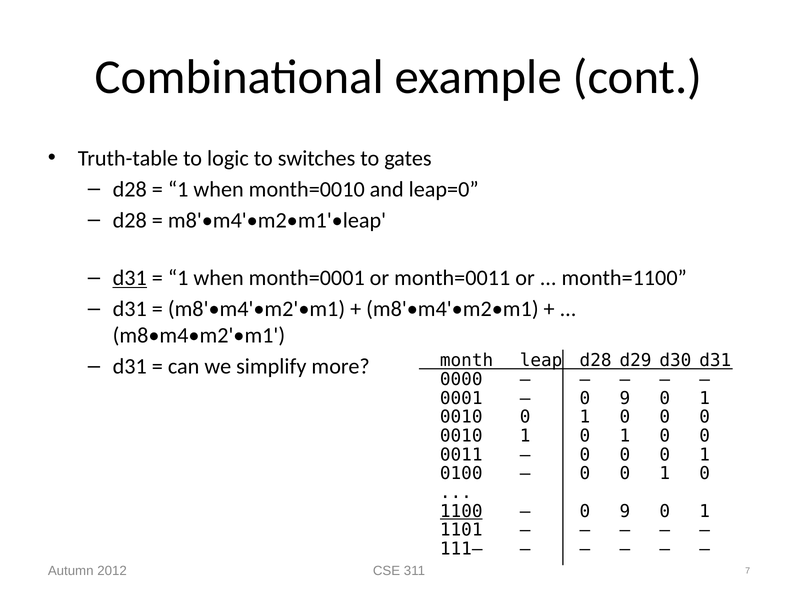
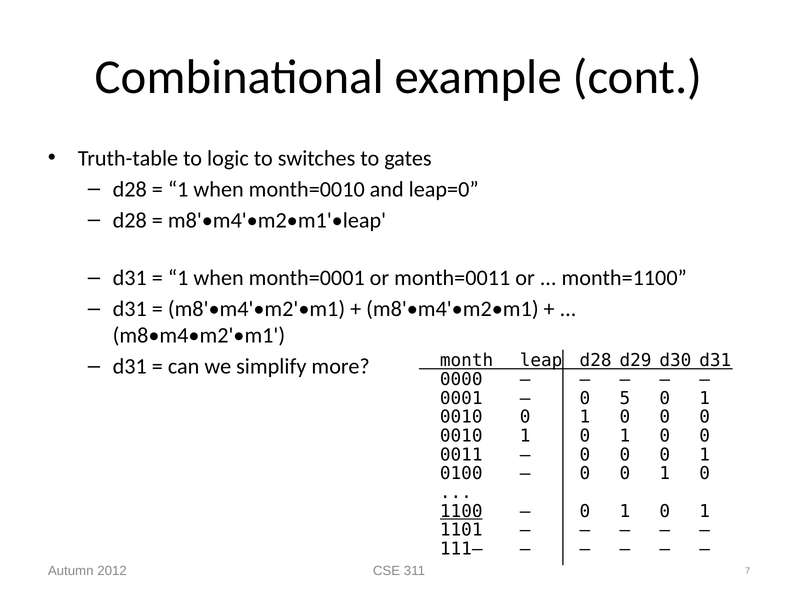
d31 at (130, 278) underline: present -> none
9 at (625, 399): 9 -> 5
9 at (625, 512): 9 -> 1
